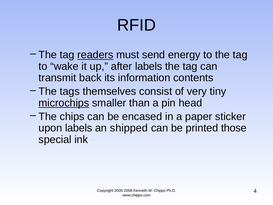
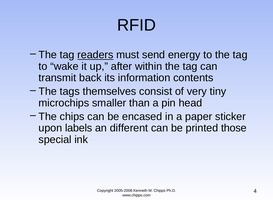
after labels: labels -> within
microchips underline: present -> none
shipped: shipped -> different
